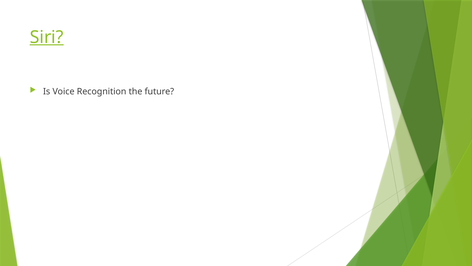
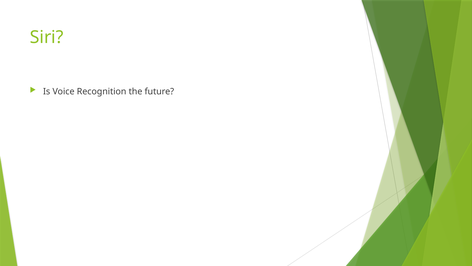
Siri underline: present -> none
